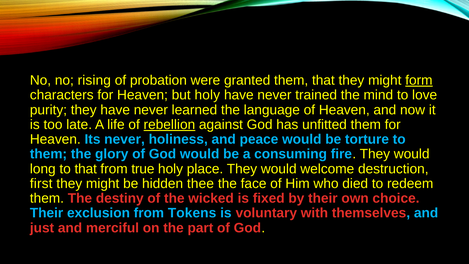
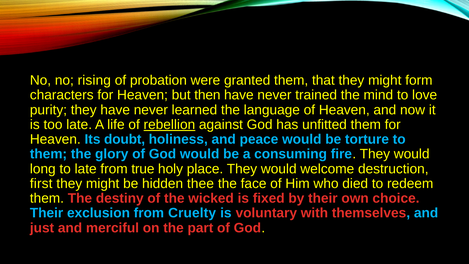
form underline: present -> none
but holy: holy -> then
Its never: never -> doubt
to that: that -> late
Tokens: Tokens -> Cruelty
